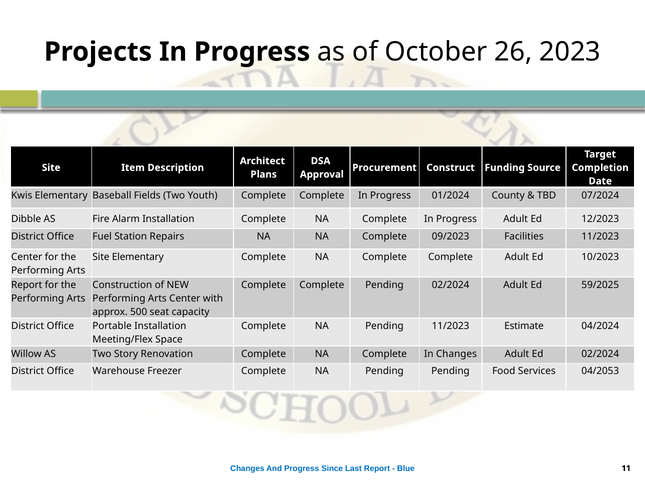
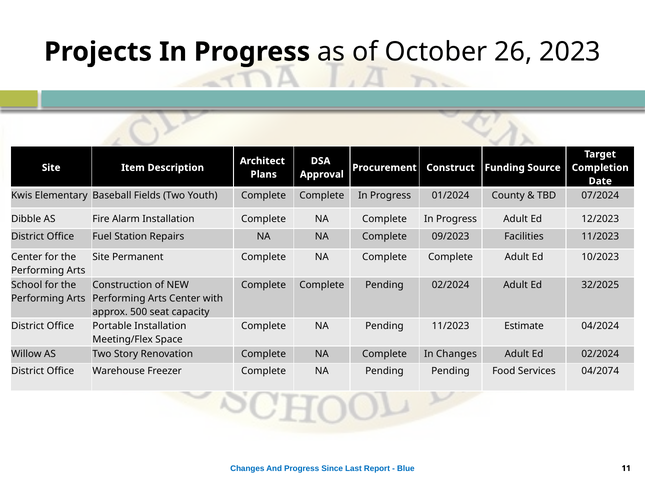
Site Elementary: Elementary -> Permanent
Report at (27, 285): Report -> School
59/2025: 59/2025 -> 32/2025
04/2053: 04/2053 -> 04/2074
